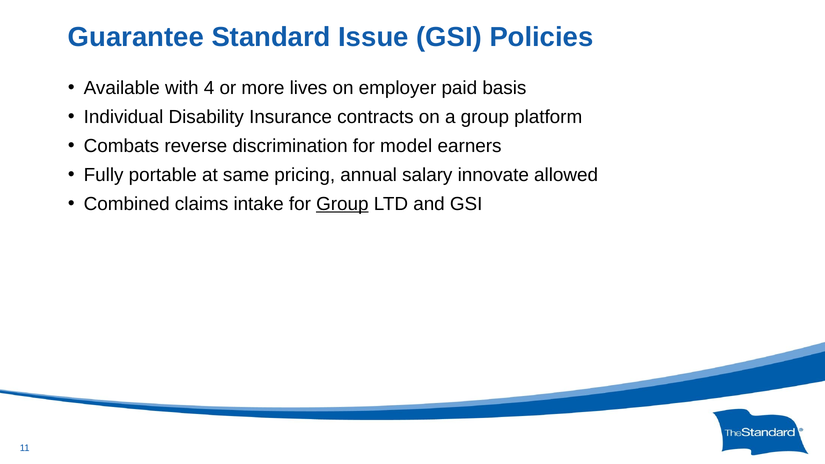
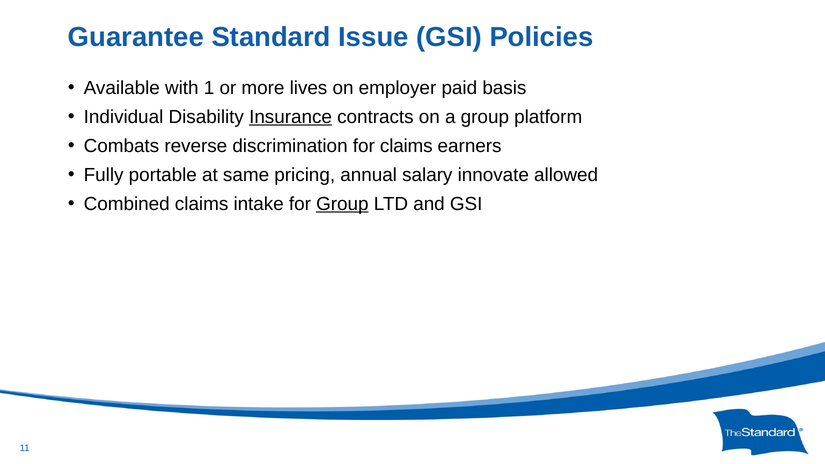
4: 4 -> 1
Insurance underline: none -> present
for model: model -> claims
